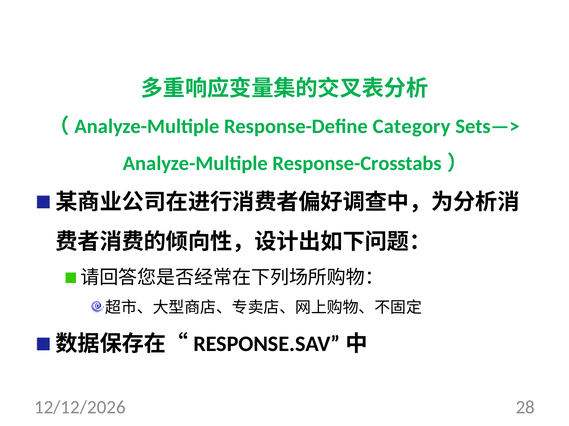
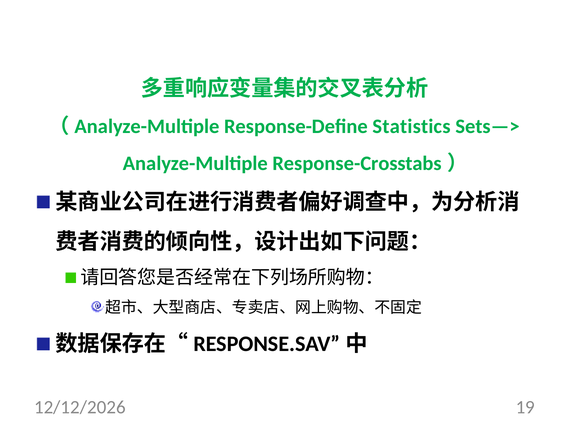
Category: Category -> Statistics
28: 28 -> 19
